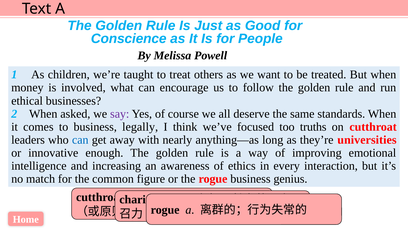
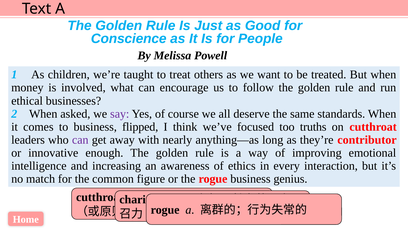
legally: legally -> flipped
can at (80, 140) colour: blue -> purple
universities: universities -> contributor
